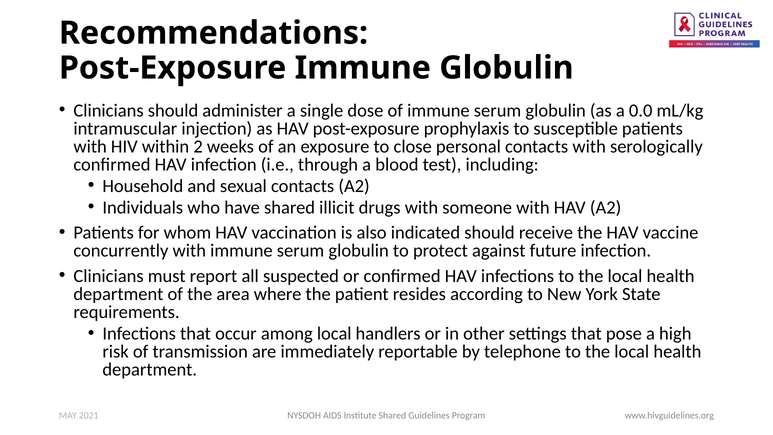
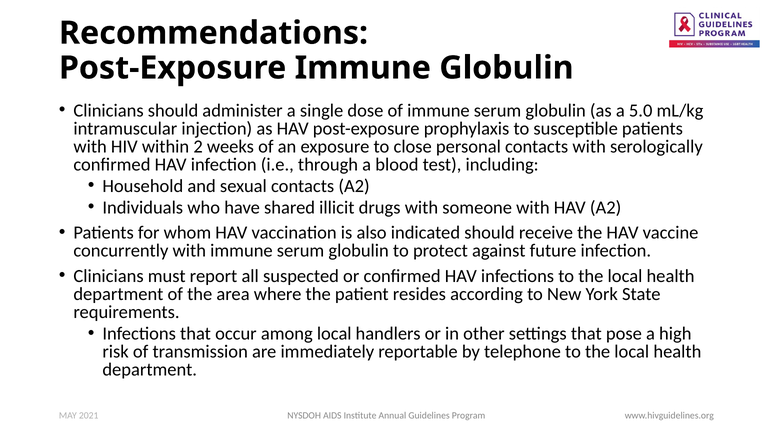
0.0: 0.0 -> 5.0
Institute Shared: Shared -> Annual
